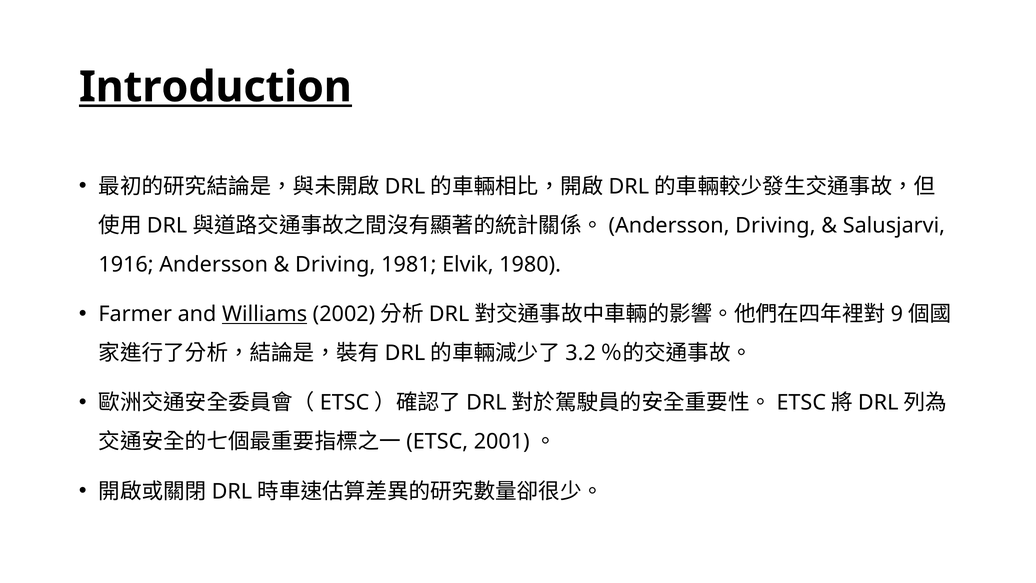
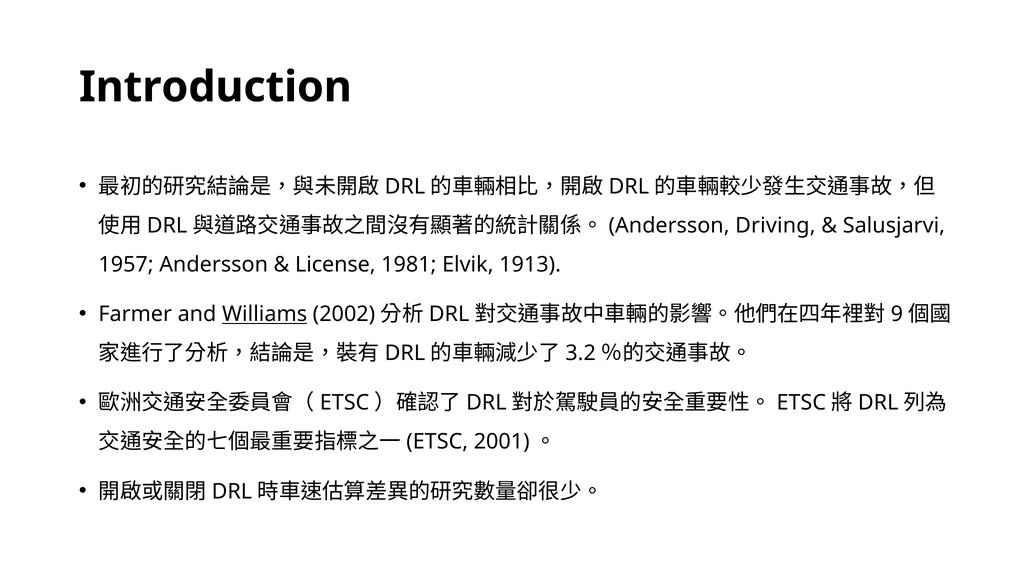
Introduction underline: present -> none
1916: 1916 -> 1957
Driving at (335, 264): Driving -> License
1980: 1980 -> 1913
